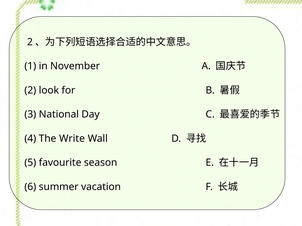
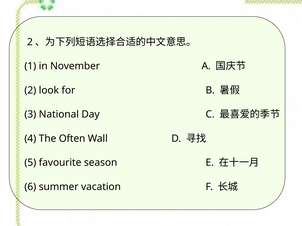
Write: Write -> Often
